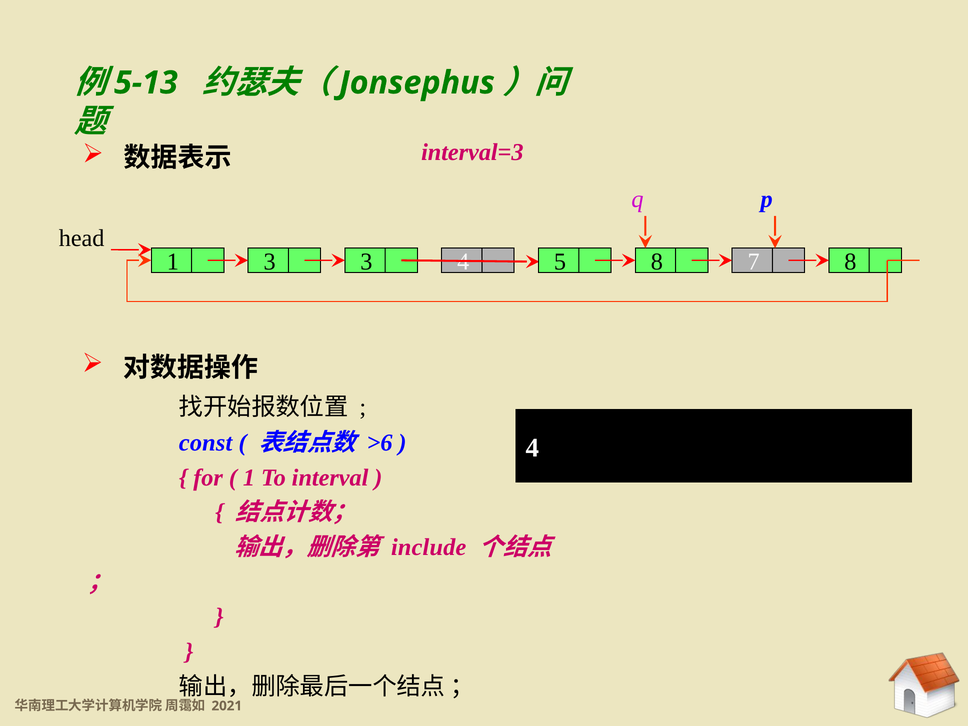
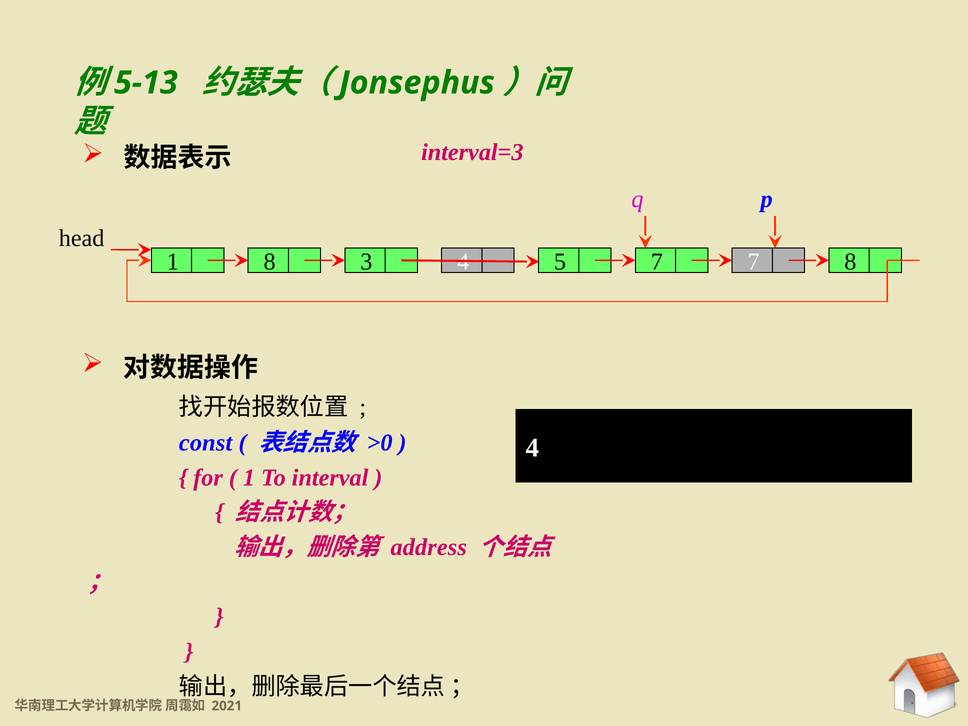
1 3: 3 -> 8
4 5 8: 8 -> 7
>6: >6 -> >0
include: include -> address
